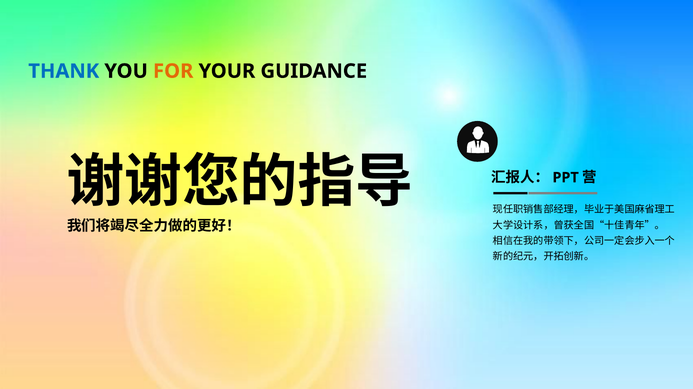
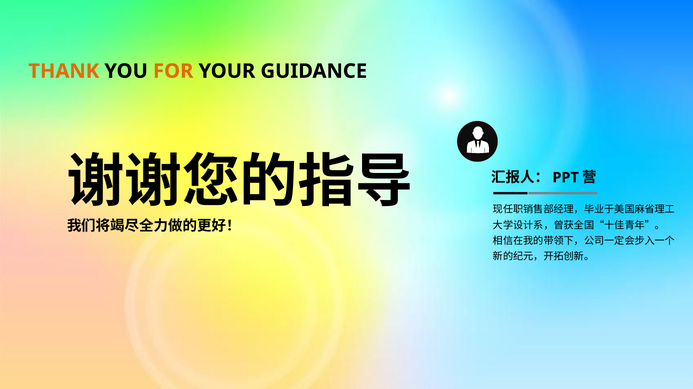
THANK colour: blue -> orange
